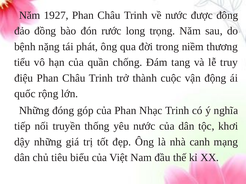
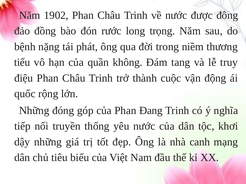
1927: 1927 -> 1902
chống: chống -> không
Nhạc: Nhạc -> Đang
